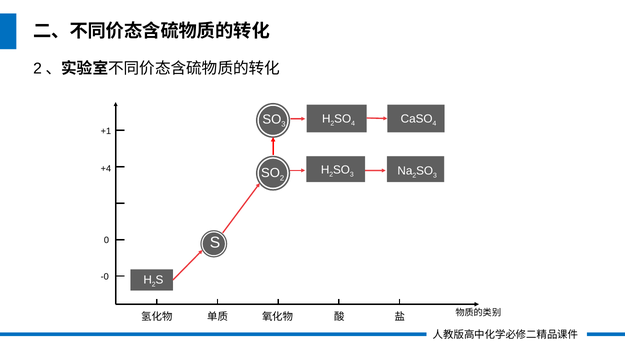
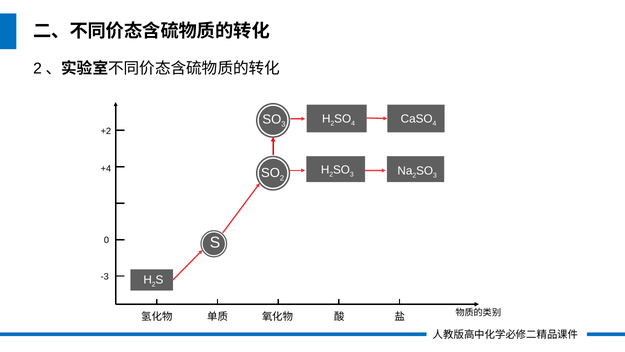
+1: +1 -> +2
-0: -0 -> -3
